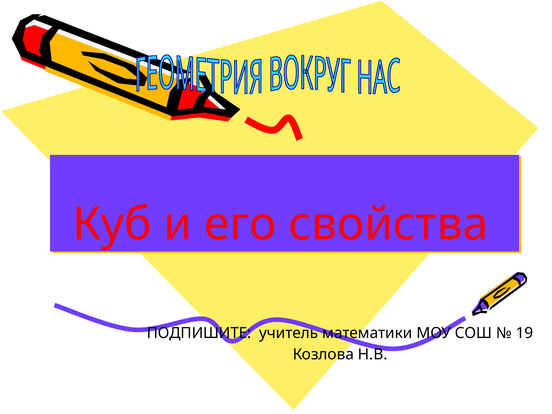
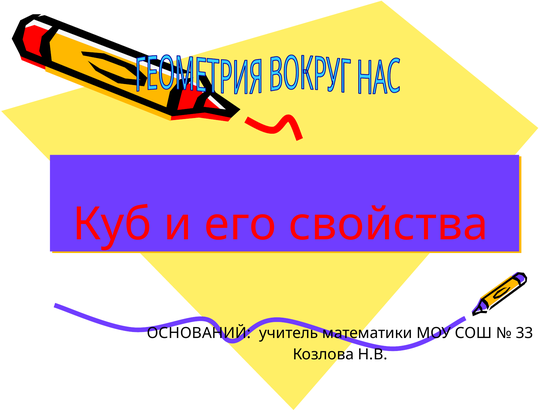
ПОДПИШИТЕ: ПОДПИШИТЕ -> ОСНОВАНИЙ
19: 19 -> 33
